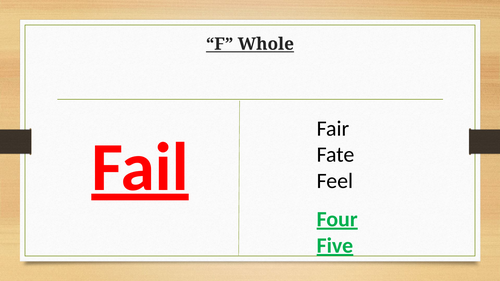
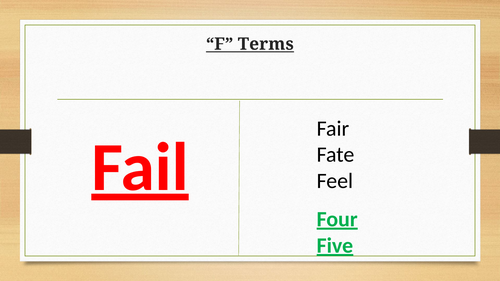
Whole: Whole -> Terms
